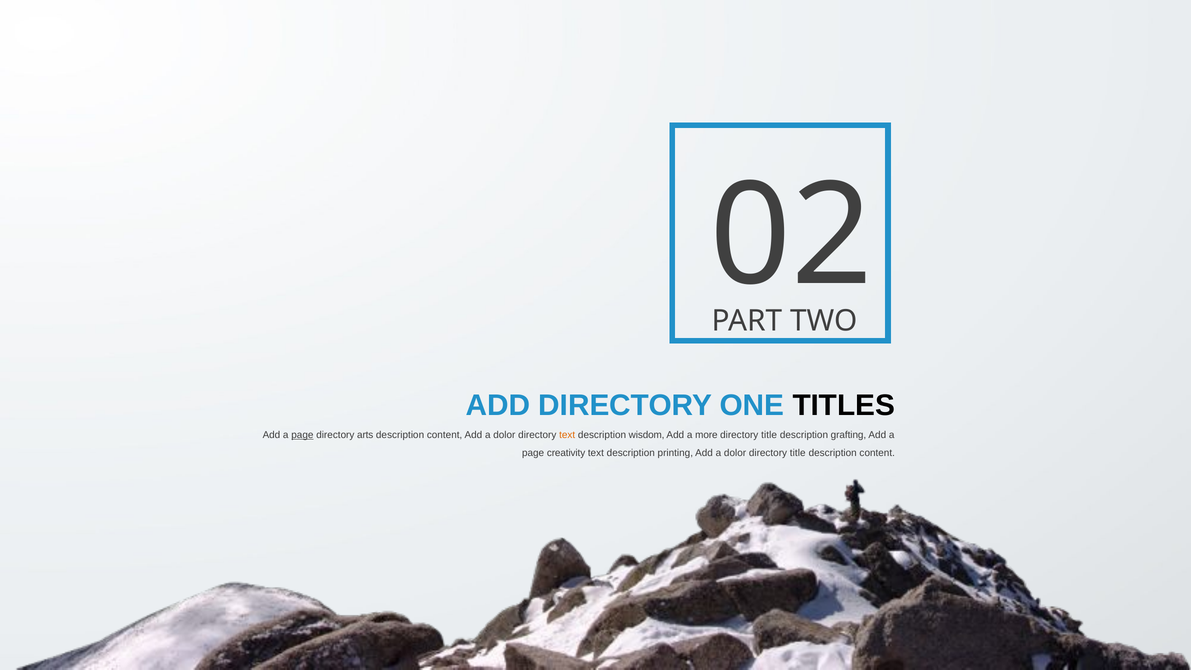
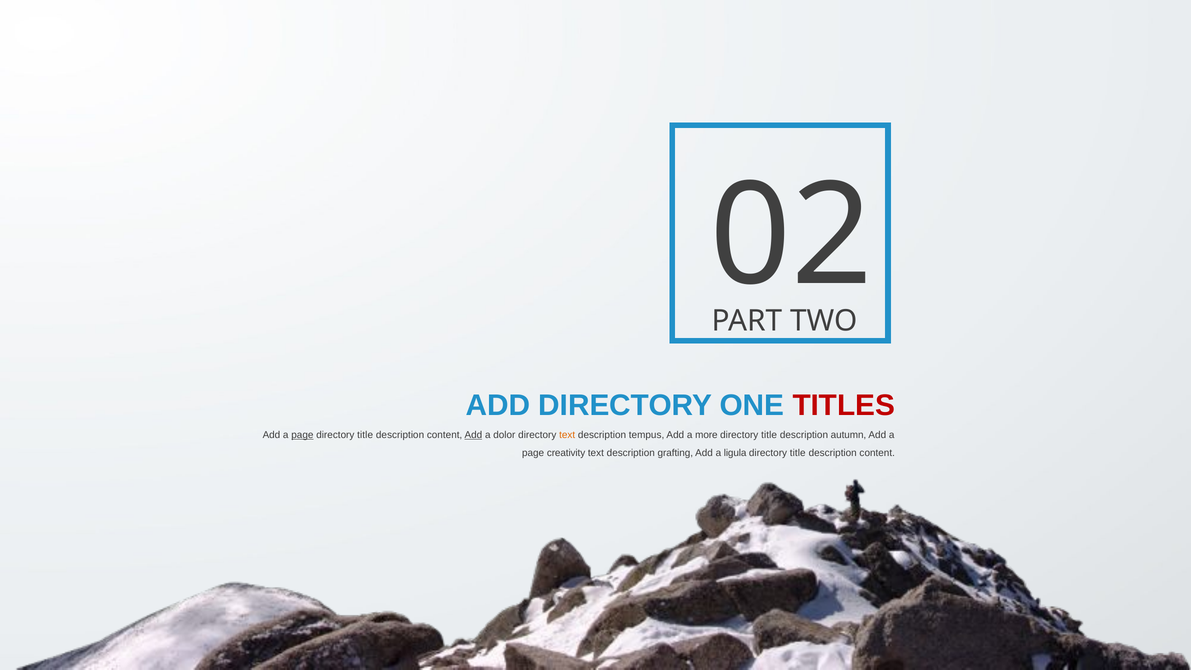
TITLES colour: black -> red
arts at (365, 435): arts -> title
Add at (473, 435) underline: none -> present
wisdom: wisdom -> tempus
grafting: grafting -> autumn
printing: printing -> grafting
dolor at (735, 453): dolor -> ligula
